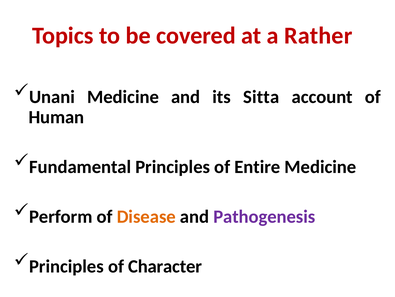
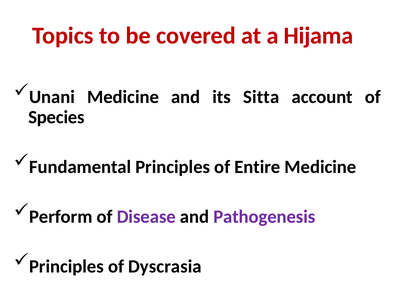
Rather: Rather -> Hijama
Human: Human -> Species
Disease colour: orange -> purple
Character: Character -> Dyscrasia
